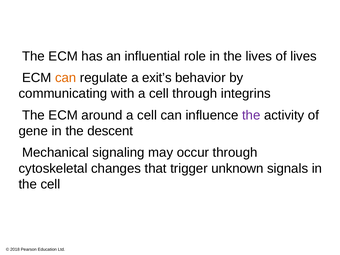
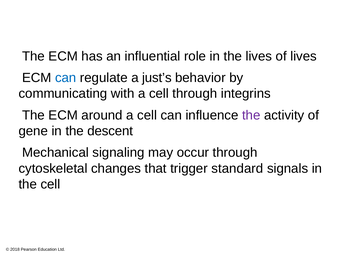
can at (66, 78) colour: orange -> blue
exit’s: exit’s -> just’s
unknown: unknown -> standard
